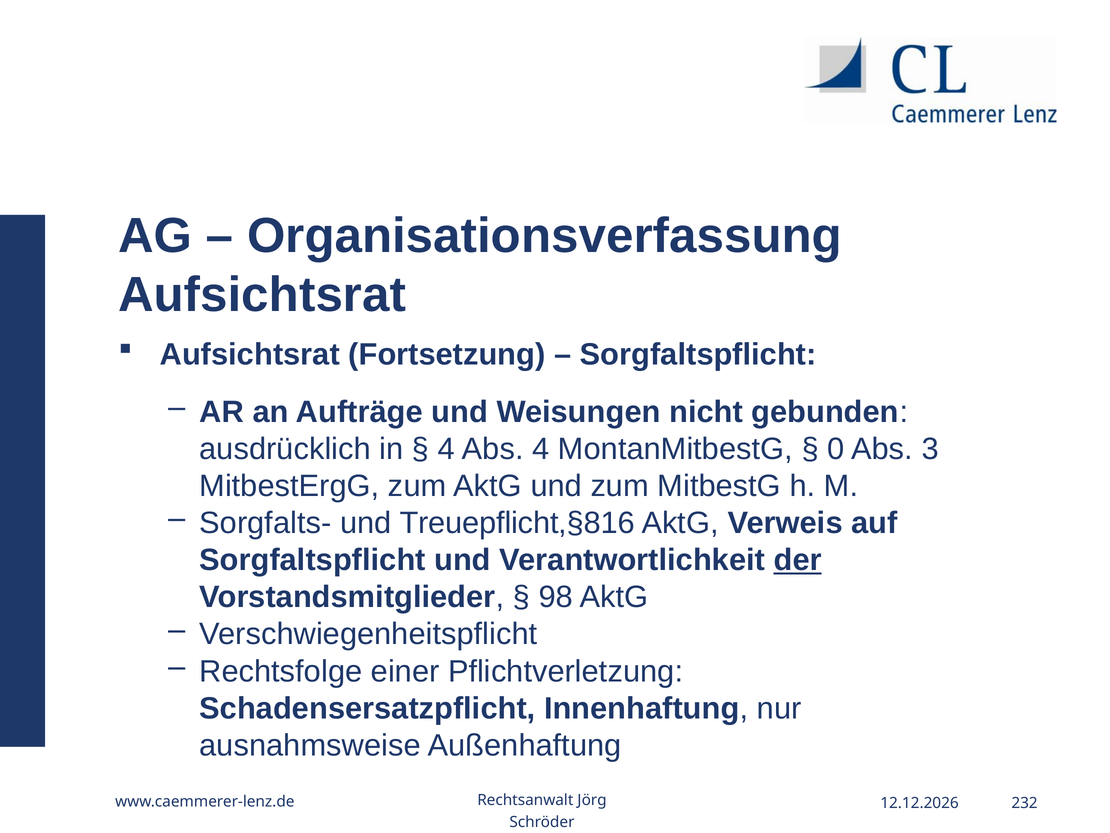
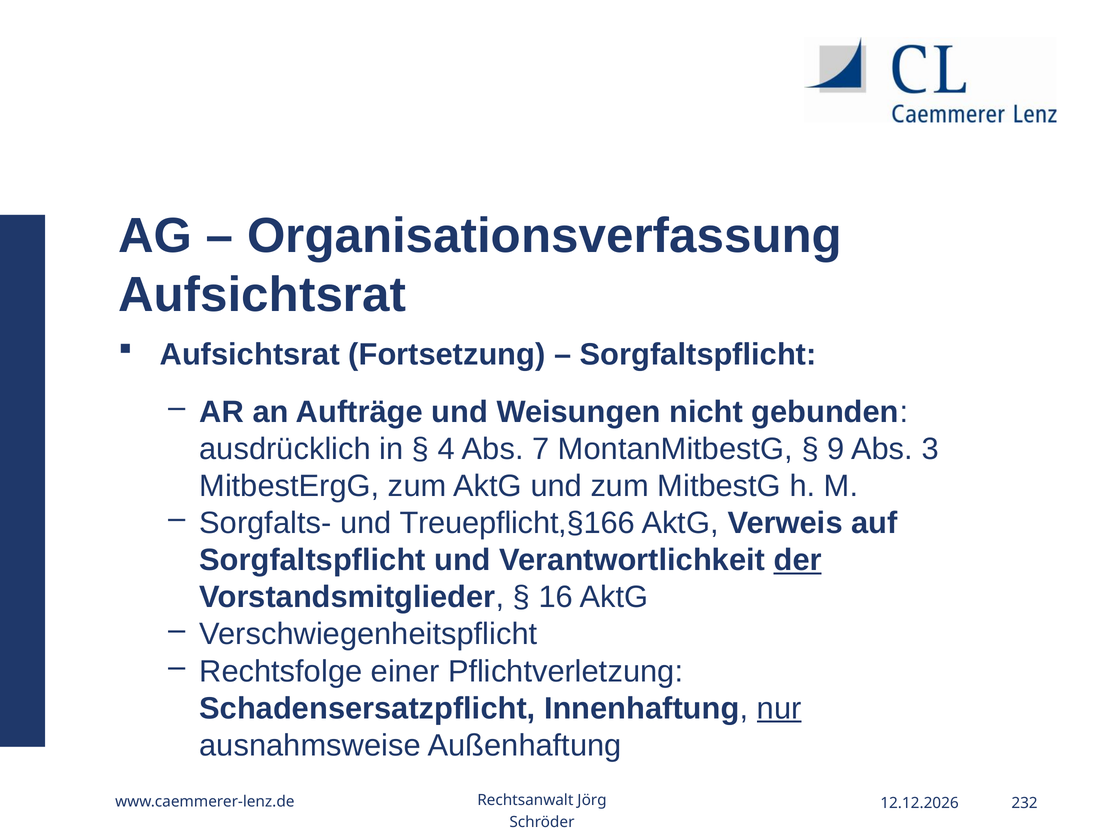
Abs 4: 4 -> 7
0: 0 -> 9
Treuepflicht,§816: Treuepflicht,§816 -> Treuepflicht,§166
98: 98 -> 16
nur underline: none -> present
